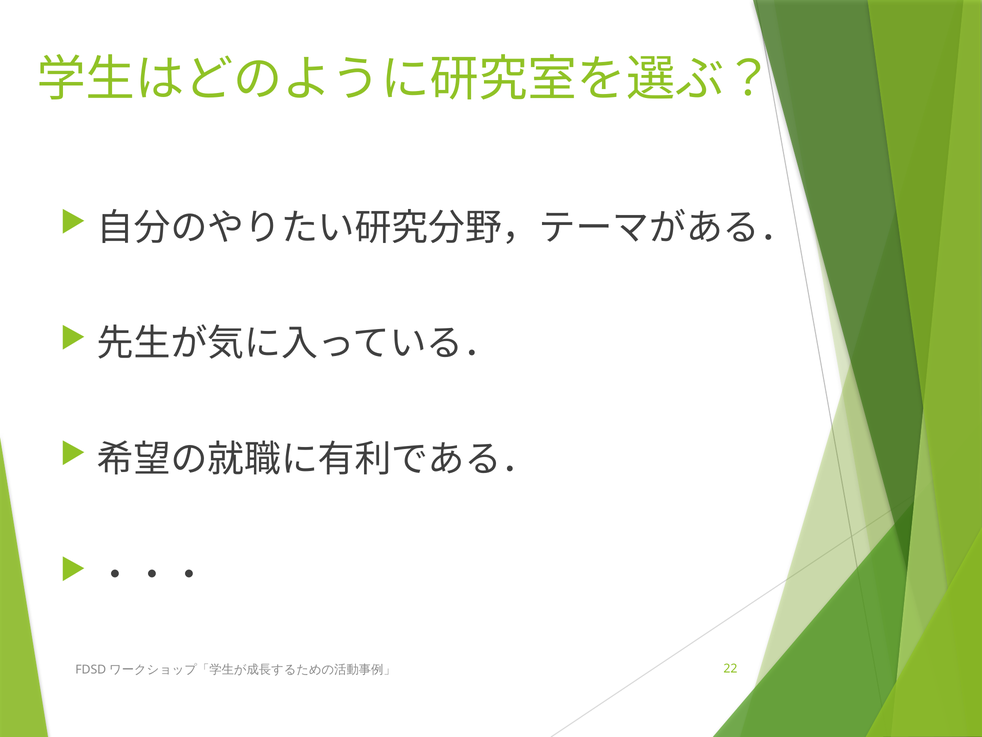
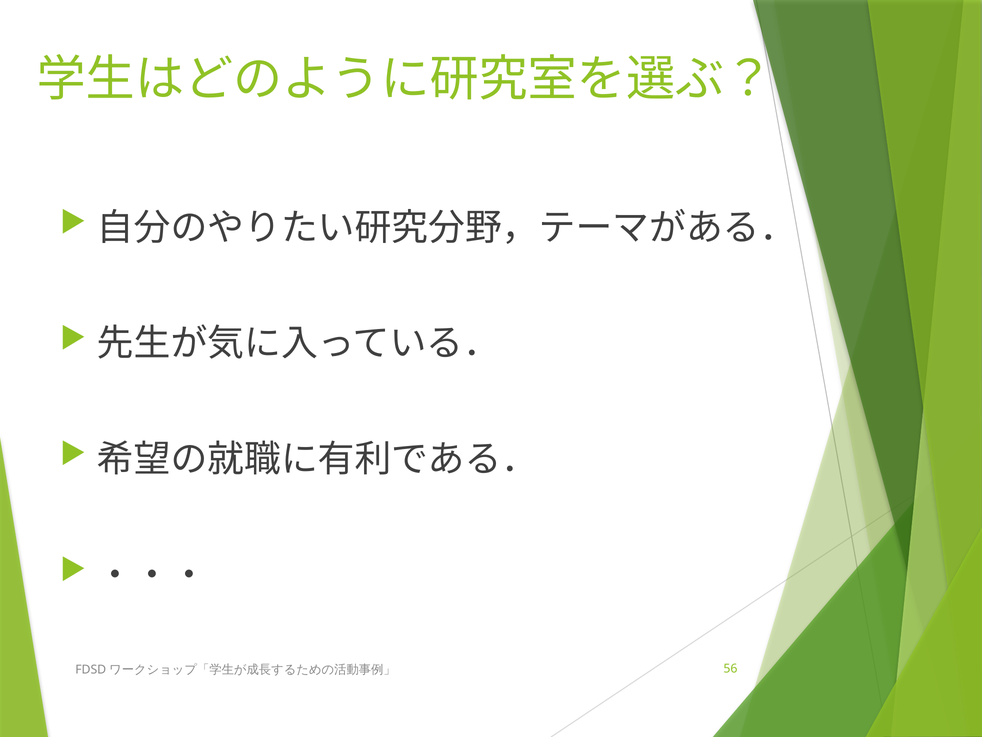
22: 22 -> 56
